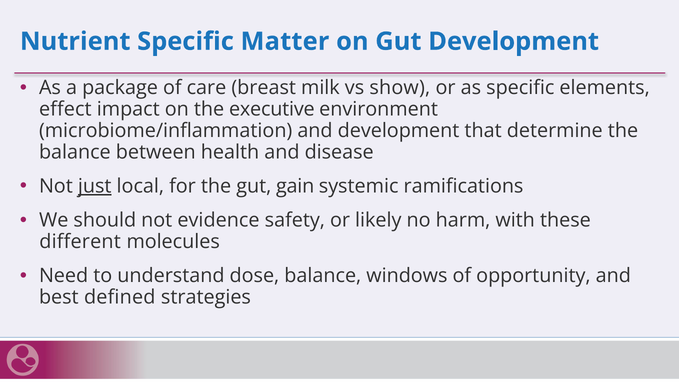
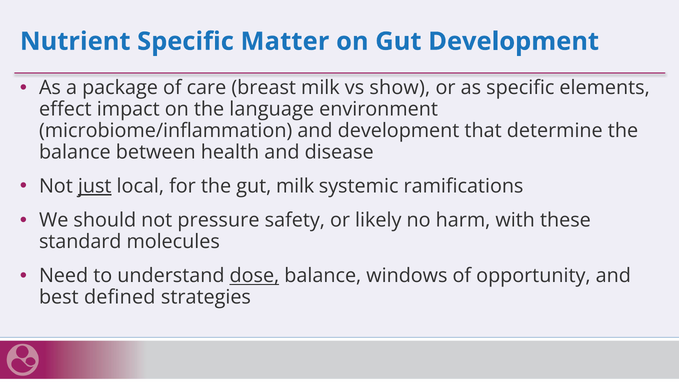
executive: executive -> language
gut gain: gain -> milk
evidence: evidence -> pressure
different: different -> standard
dose underline: none -> present
